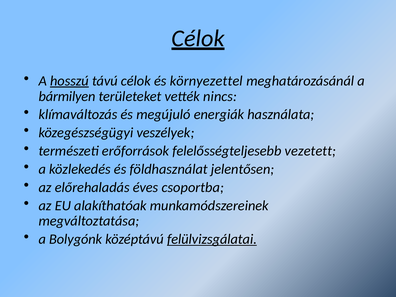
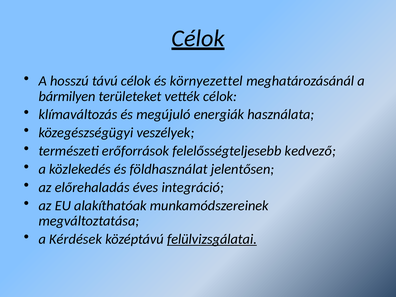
hosszú underline: present -> none
vették nincs: nincs -> célok
vezetett: vezetett -> kedvező
csoportba: csoportba -> integráció
Bolygónk: Bolygónk -> Kérdések
